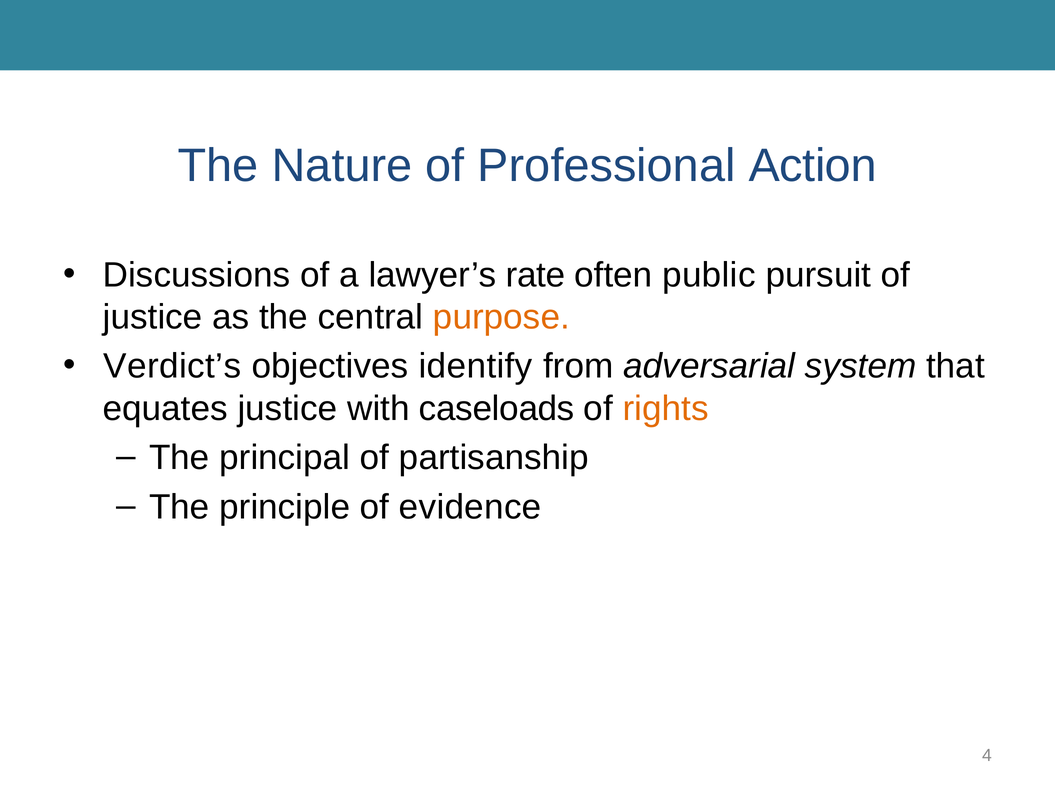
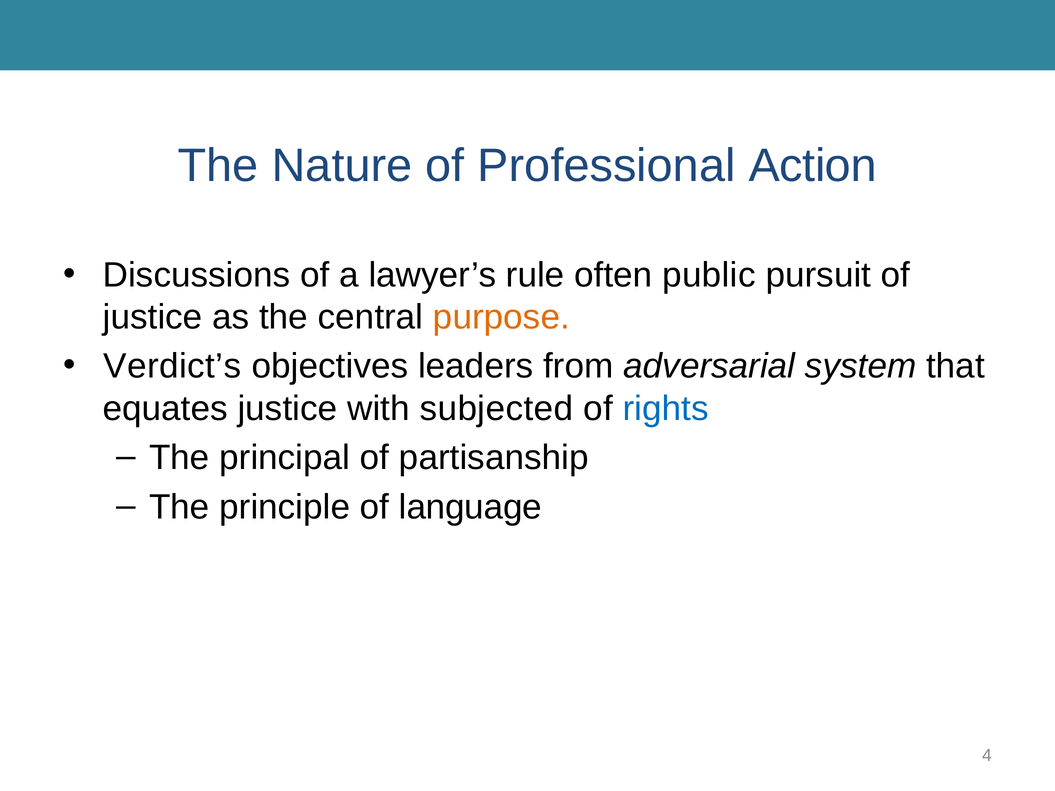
rate: rate -> rule
identify: identify -> leaders
caseloads: caseloads -> subjected
rights colour: orange -> blue
evidence: evidence -> language
